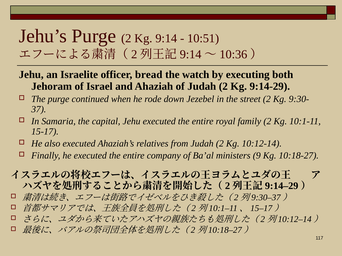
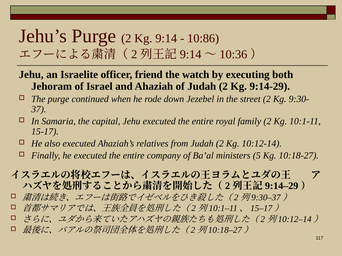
10:51: 10:51 -> 10:86
bread: bread -> friend
9: 9 -> 5
